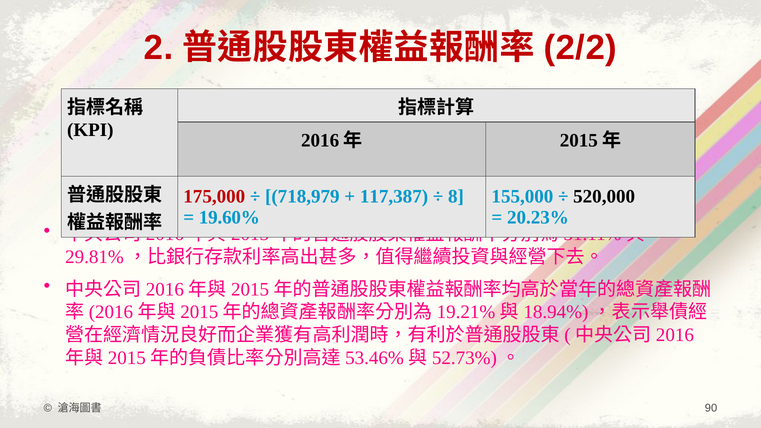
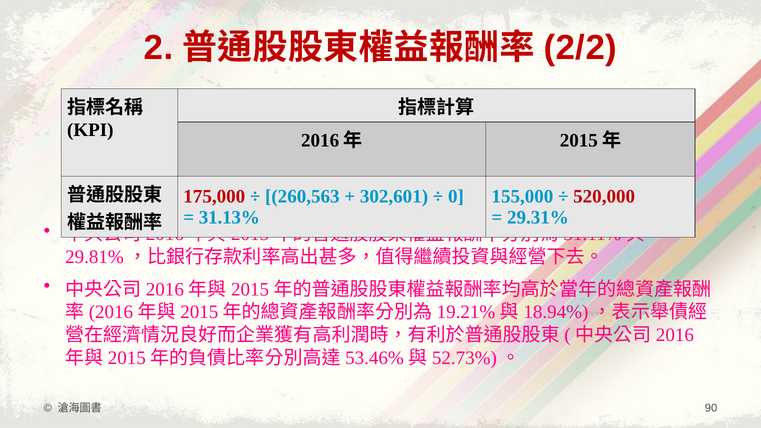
718,979: 718,979 -> 260,563
117,387: 117,387 -> 302,601
8: 8 -> 0
520,000 colour: black -> red
19.60%: 19.60% -> 31.13%
20.23%: 20.23% -> 29.31%
